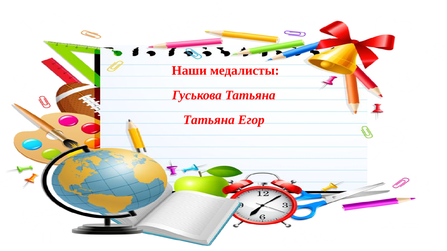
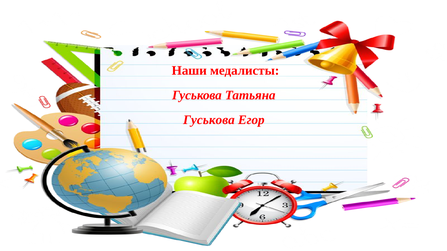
Татьяна at (209, 120): Татьяна -> Гуськова
